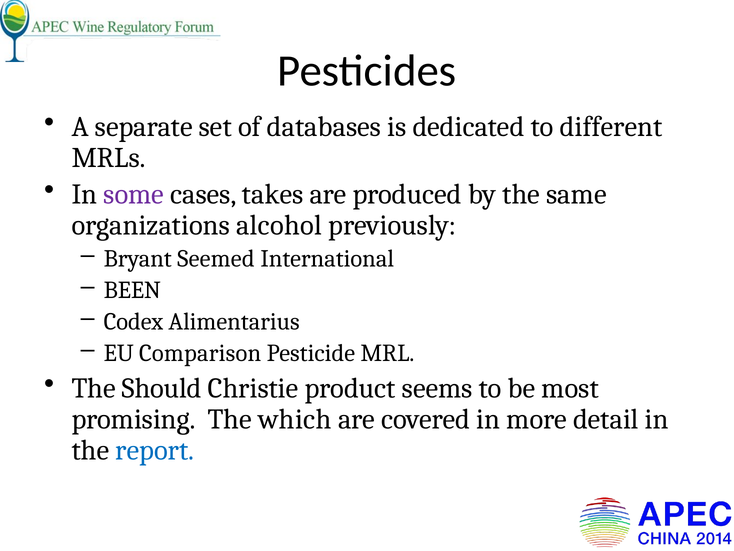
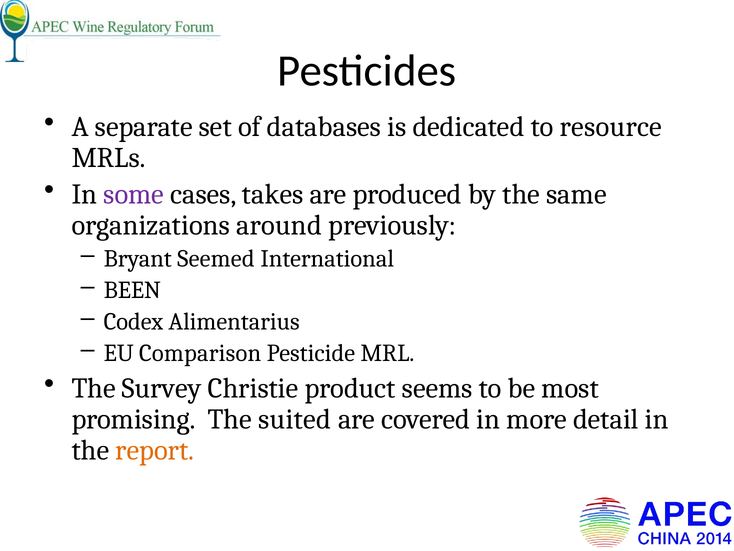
different: different -> resource
alcohol: alcohol -> around
Should: Should -> Survey
which: which -> suited
report colour: blue -> orange
